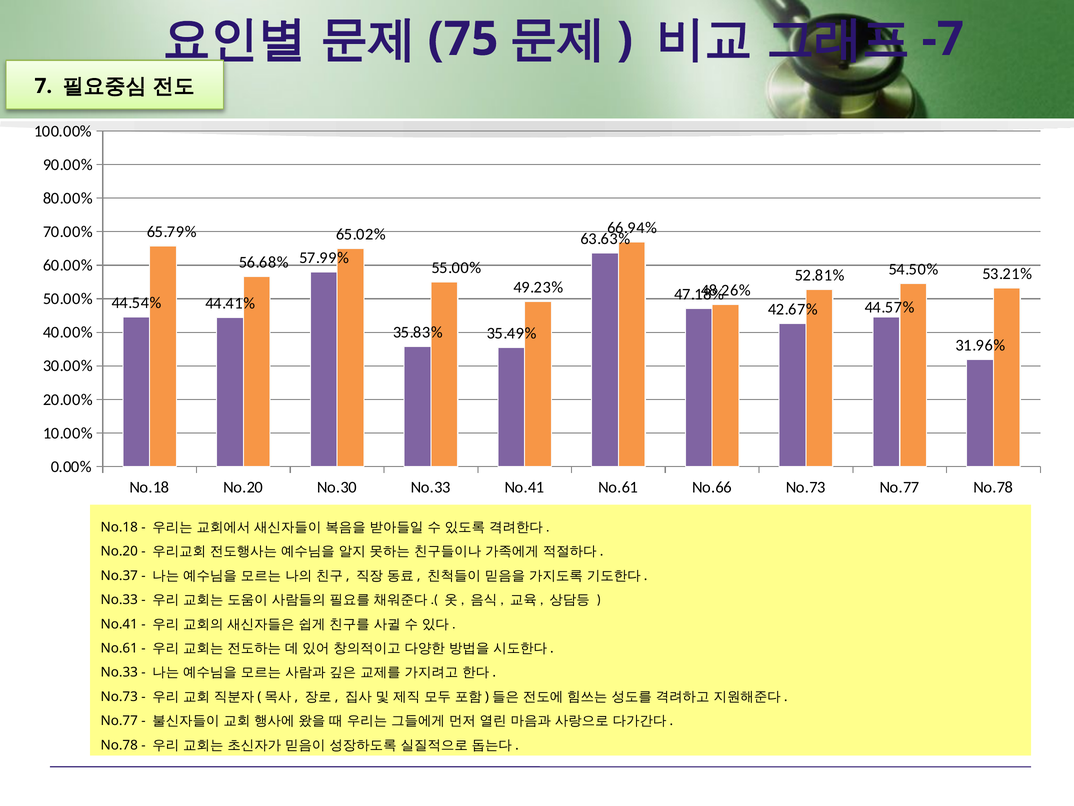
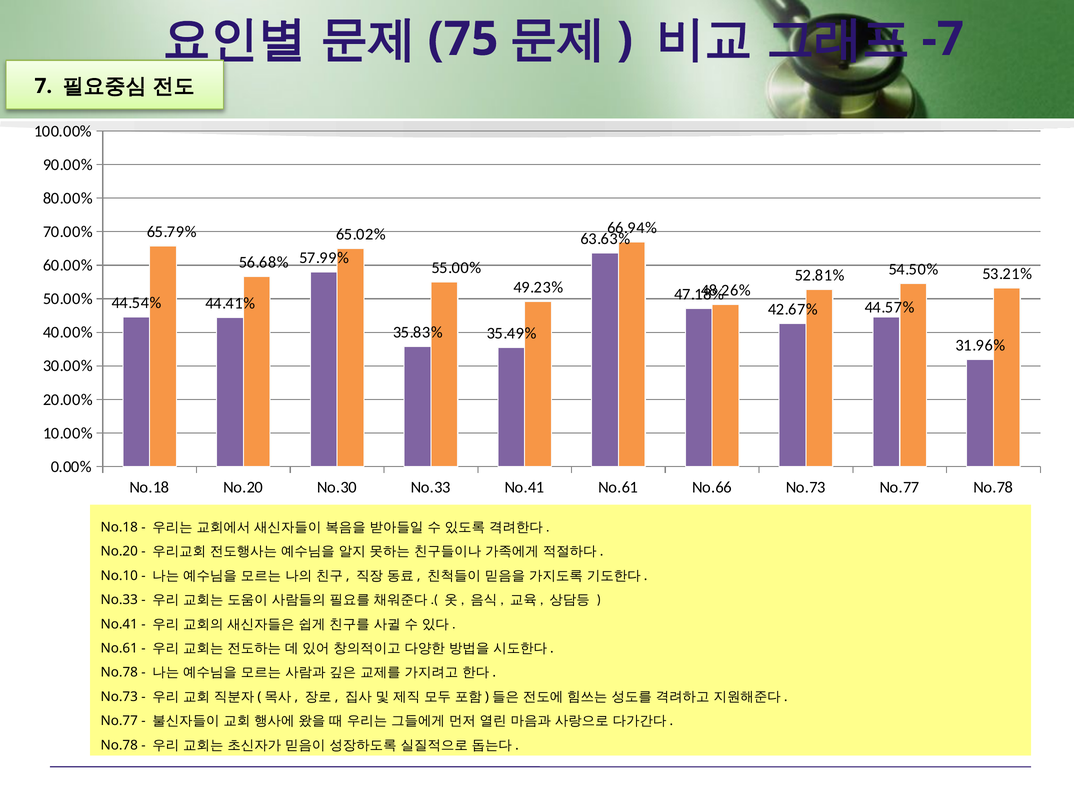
No.37: No.37 -> No.10
No.33 at (119, 672): No.33 -> No.78
